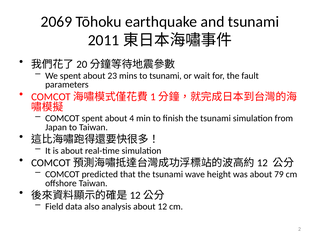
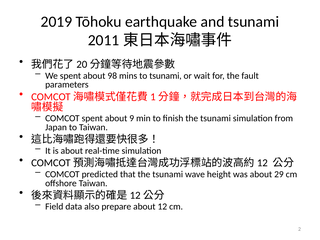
2069: 2069 -> 2019
23: 23 -> 98
4: 4 -> 9
79: 79 -> 29
analysis: analysis -> prepare
